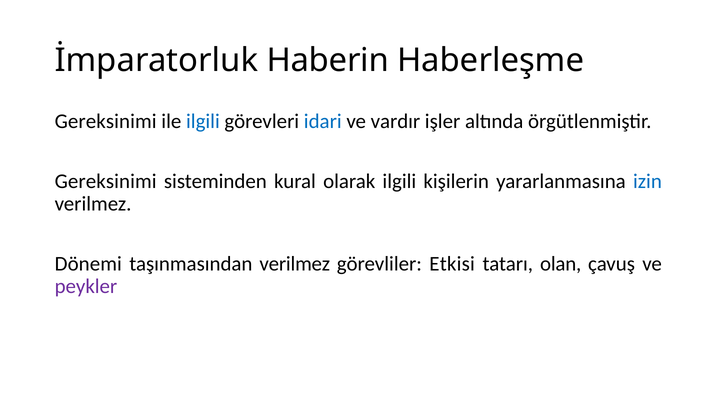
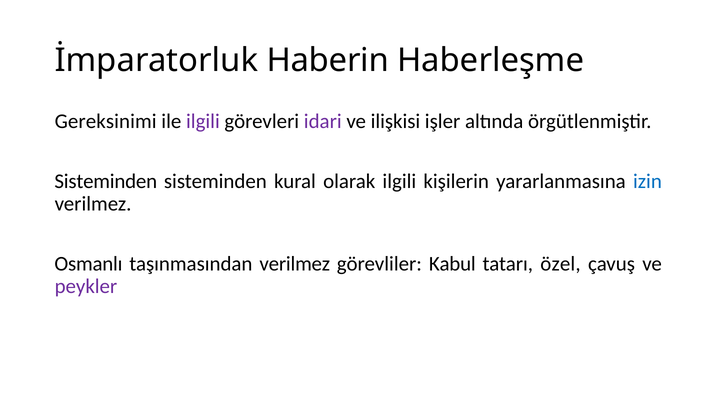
ilgili at (203, 121) colour: blue -> purple
idari colour: blue -> purple
vardır: vardır -> ilişkisi
Gereksinimi at (106, 181): Gereksinimi -> Sisteminden
Dönemi: Dönemi -> Osmanlı
Etkisi: Etkisi -> Kabul
olan: olan -> özel
